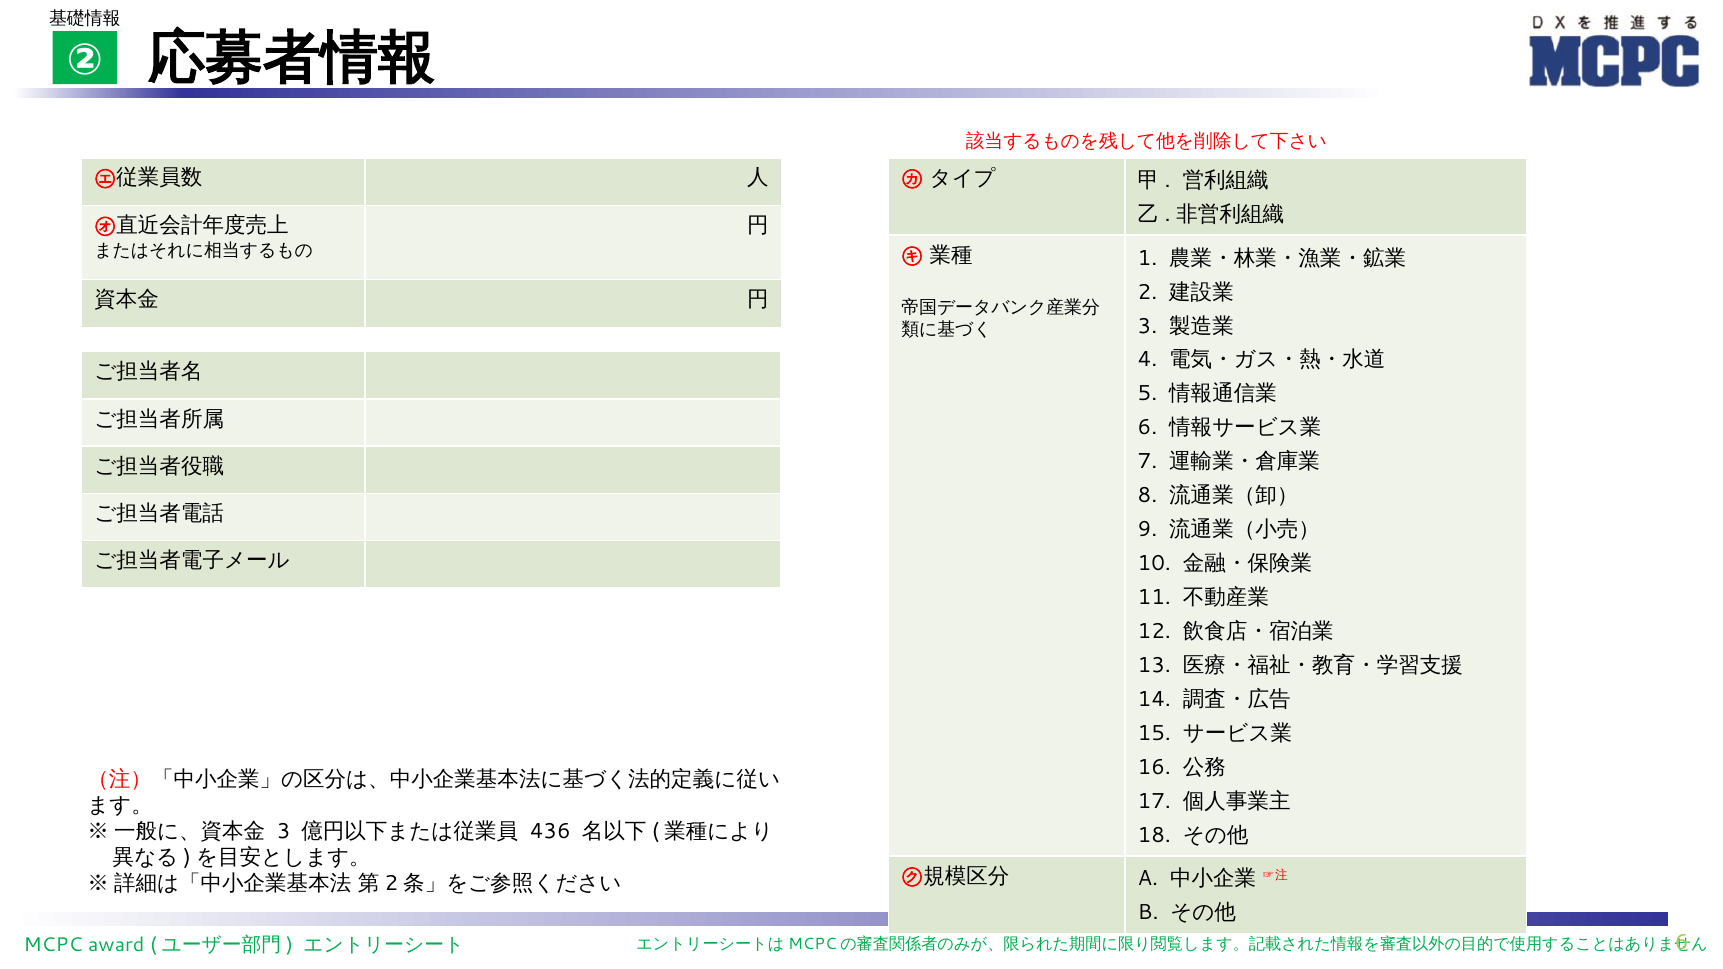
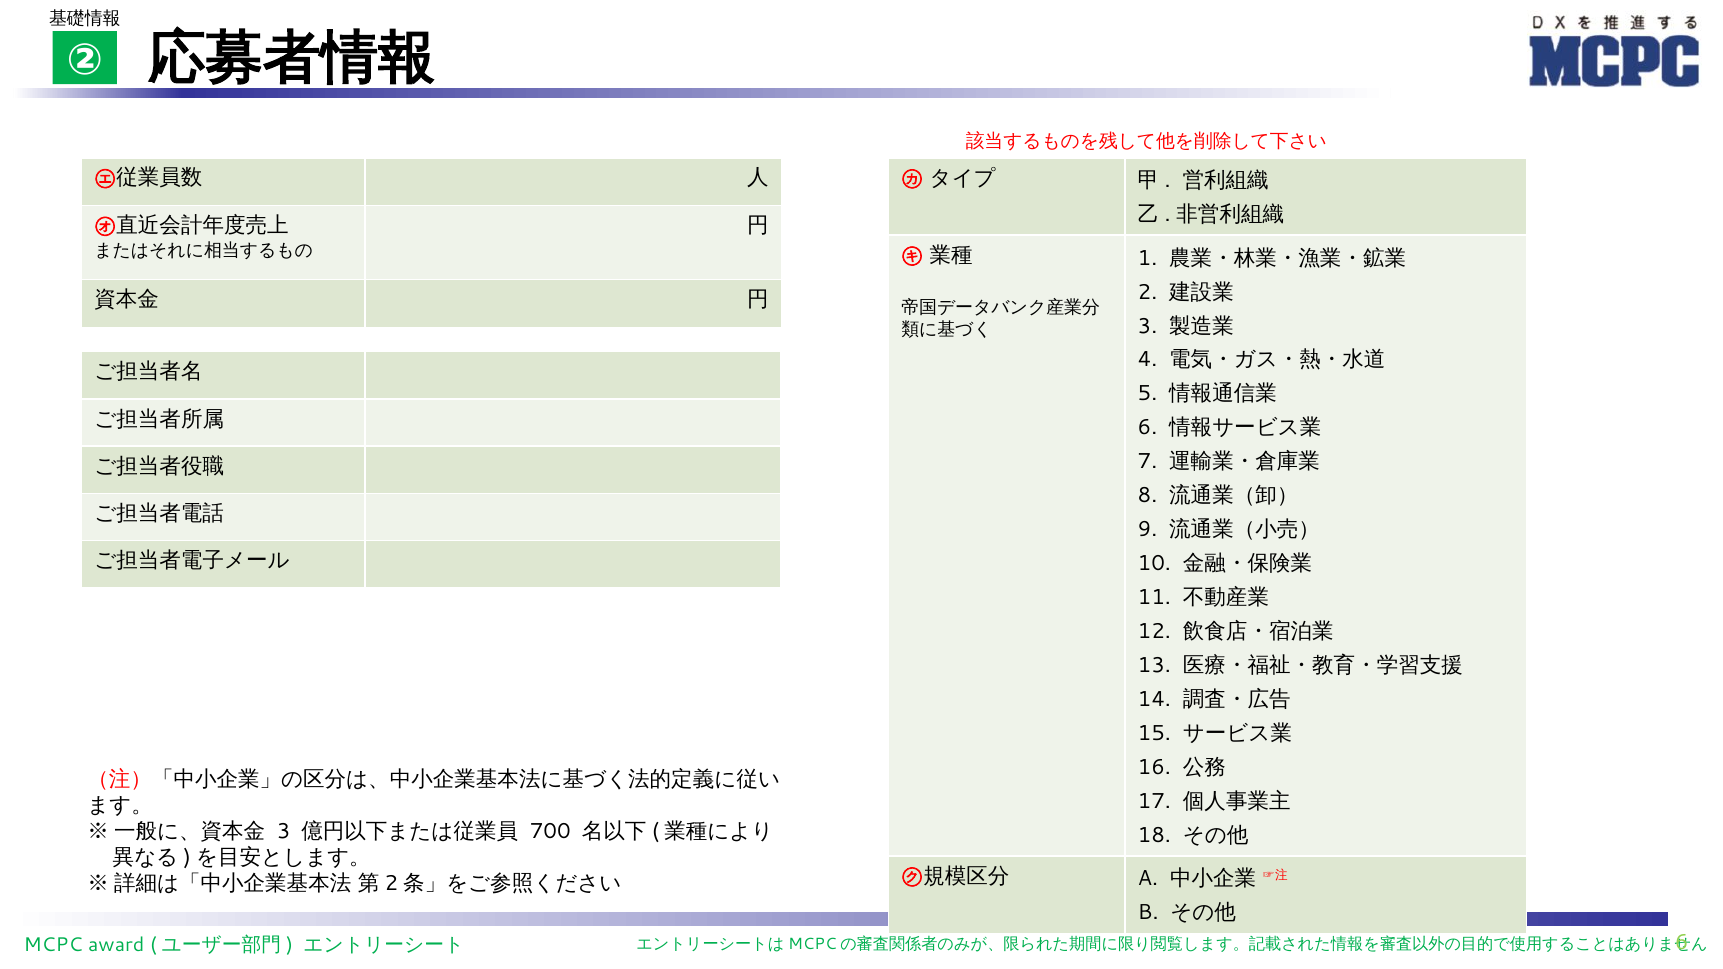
436: 436 -> 700
